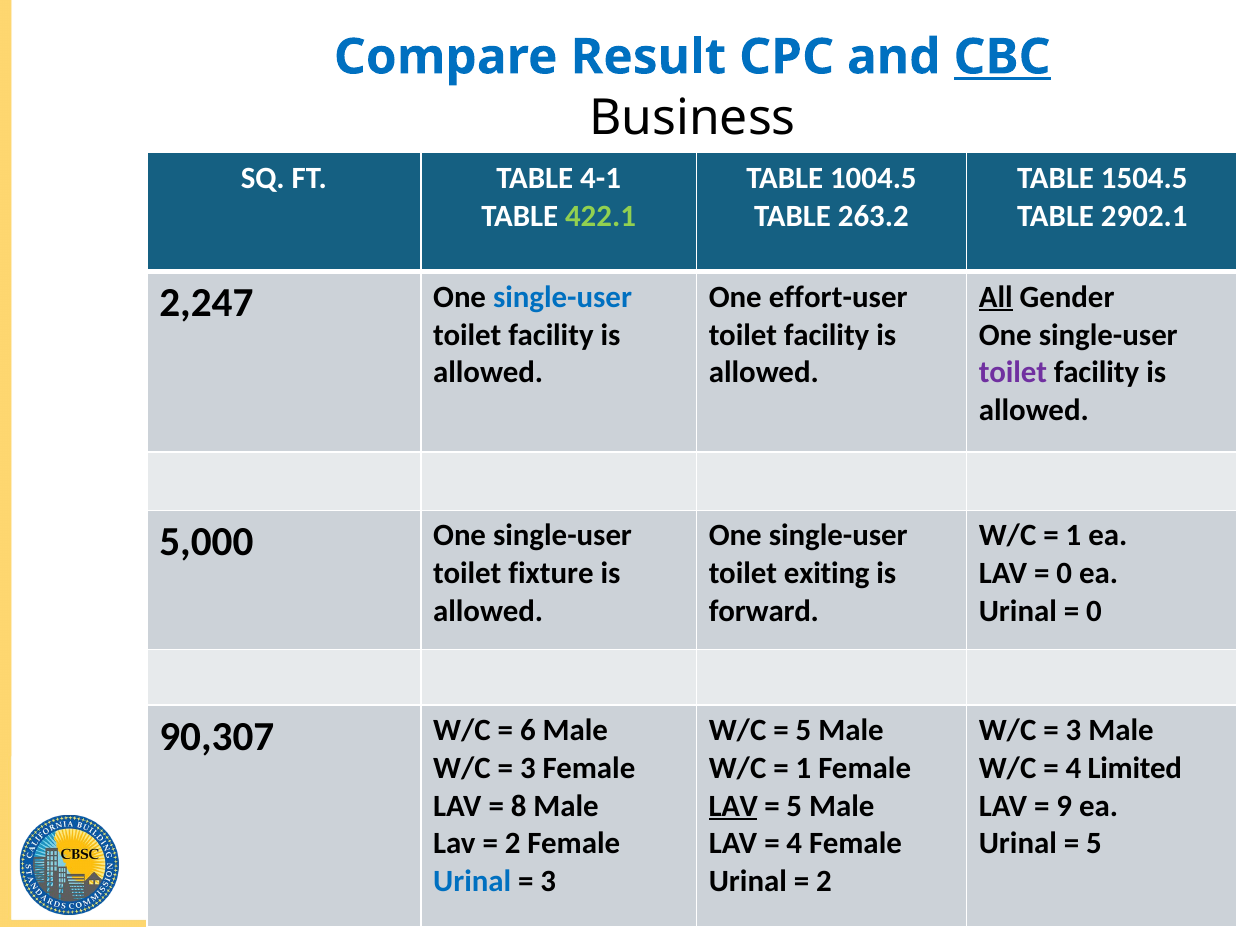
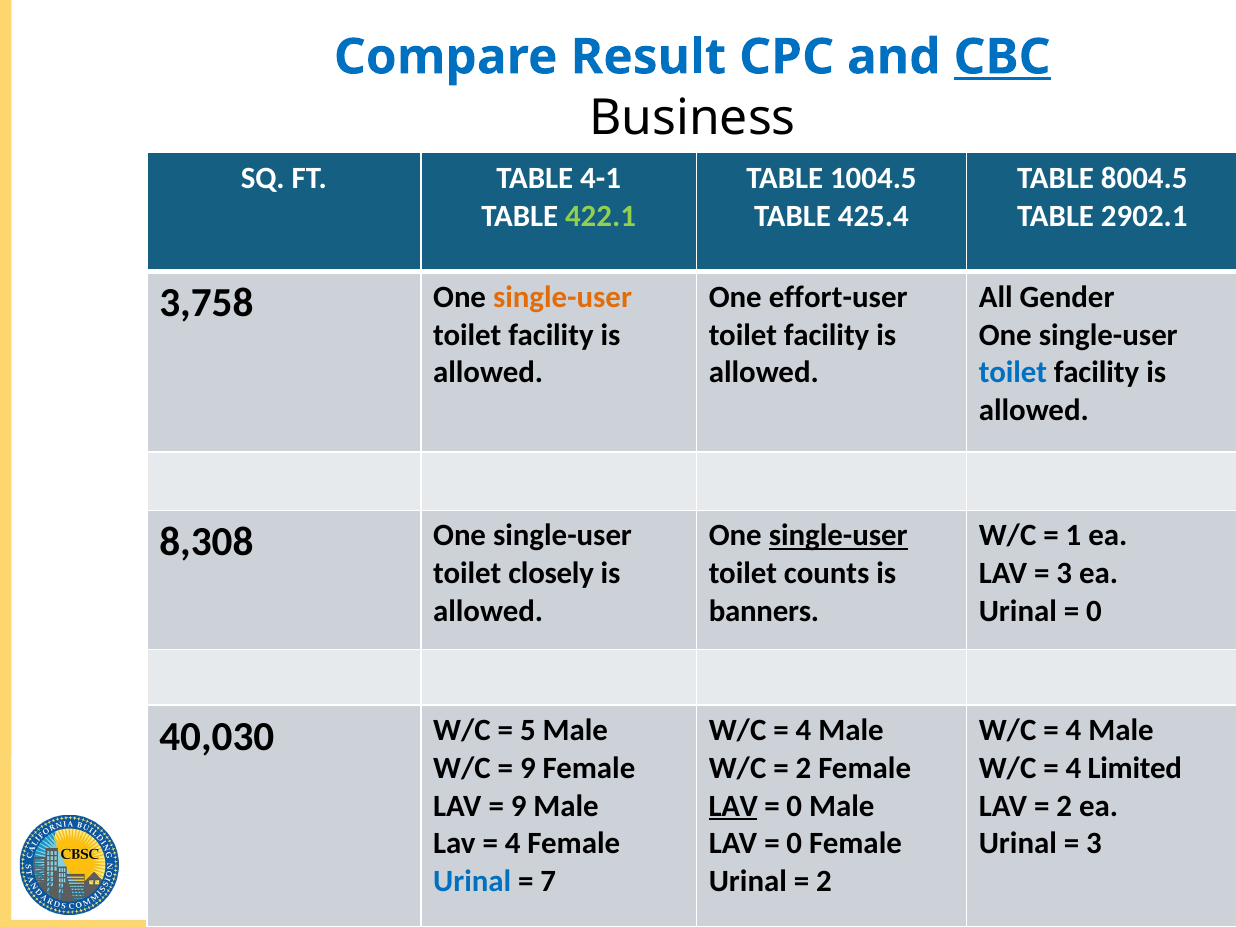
1504.5: 1504.5 -> 8004.5
263.2: 263.2 -> 425.4
All underline: present -> none
2,247: 2,247 -> 3,758
single-user at (563, 297) colour: blue -> orange
toilet at (1013, 373) colour: purple -> blue
single-user at (838, 536) underline: none -> present
5,000: 5,000 -> 8,308
fixture: fixture -> closely
exiting: exiting -> counts
0 at (1064, 573): 0 -> 3
forward: forward -> banners
5 at (804, 730): 5 -> 4
3 at (1074, 730): 3 -> 4
90,307: 90,307 -> 40,030
6: 6 -> 5
3 at (528, 768): 3 -> 9
1 at (804, 768): 1 -> 2
8 at (519, 806): 8 -> 9
5 at (794, 806): 5 -> 0
9 at (1064, 806): 9 -> 2
2 at (513, 844): 2 -> 4
4 at (794, 844): 4 -> 0
5 at (1094, 844): 5 -> 3
3 at (548, 881): 3 -> 7
